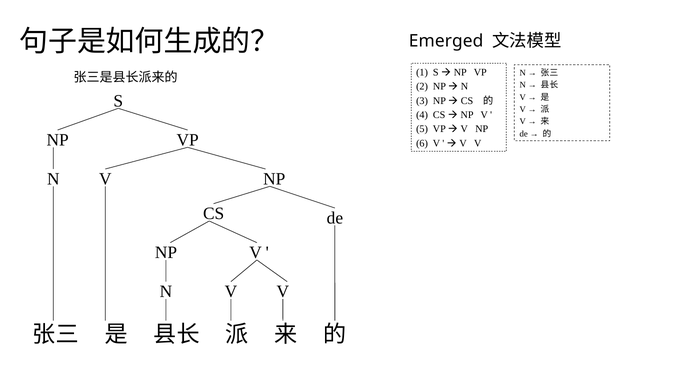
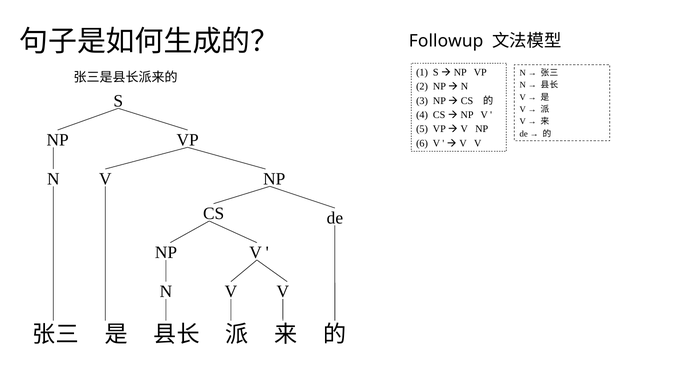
Emerged: Emerged -> Followup
